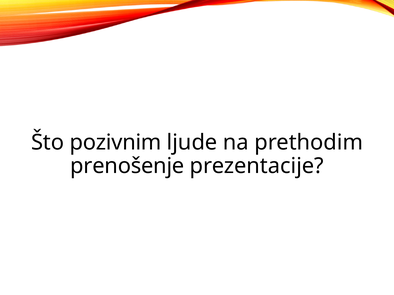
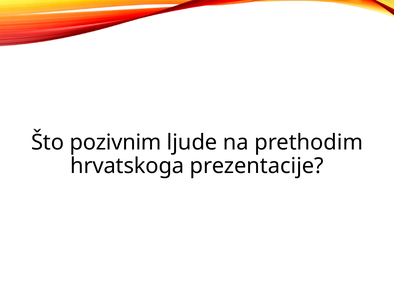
prenošenje: prenošenje -> hrvatskoga
